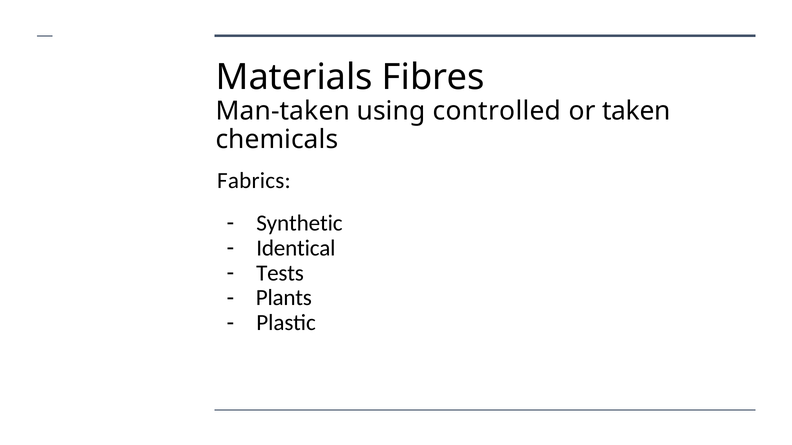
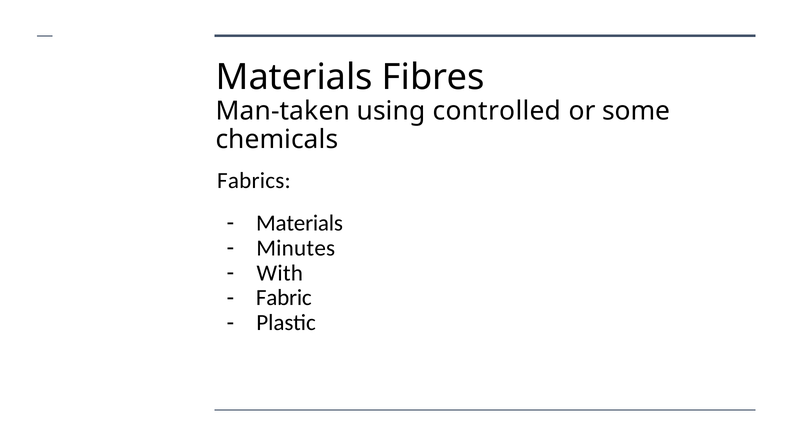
taken: taken -> some
Synthetic at (299, 223): Synthetic -> Materials
Identical: Identical -> Minutes
Tests: Tests -> With
Plants: Plants -> Fabric
